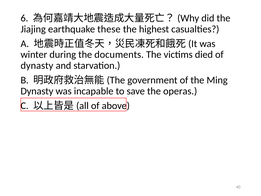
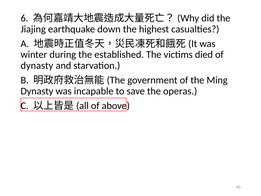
these: these -> down
documents: documents -> established
